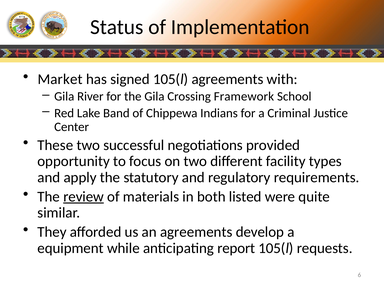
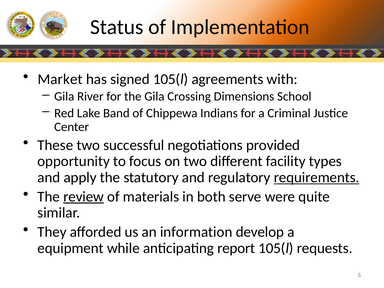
Framework: Framework -> Dimensions
requirements underline: none -> present
listed: listed -> serve
an agreements: agreements -> information
